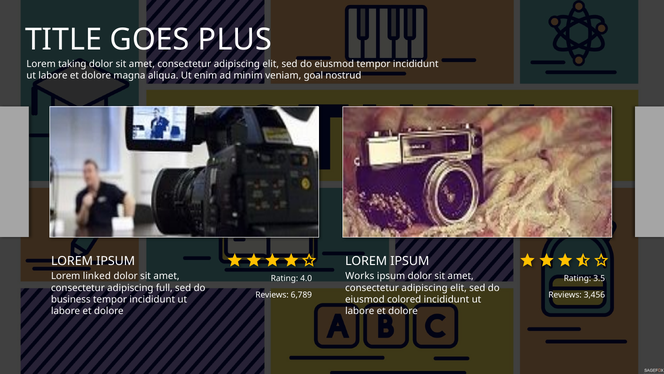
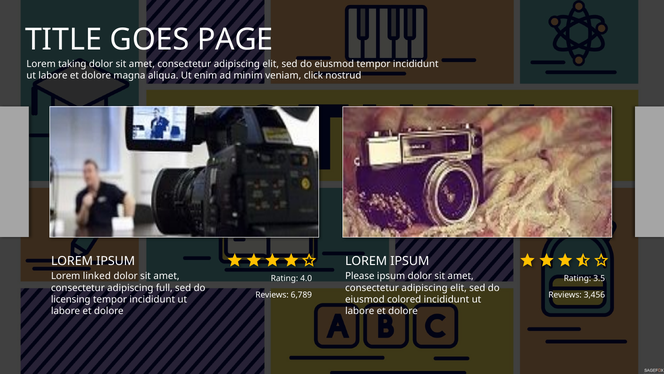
PLUS: PLUS -> PAGE
goal: goal -> click
Works: Works -> Please
business: business -> licensing
